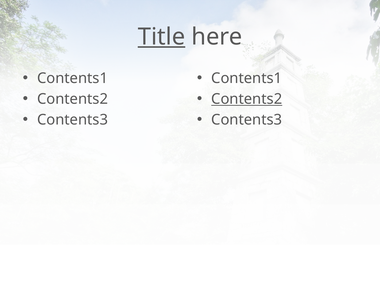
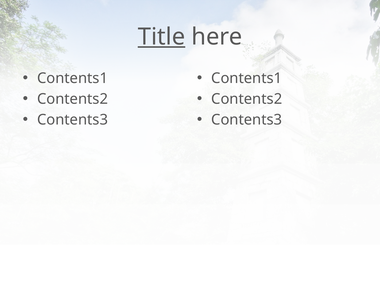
Contents2 at (247, 99) underline: present -> none
